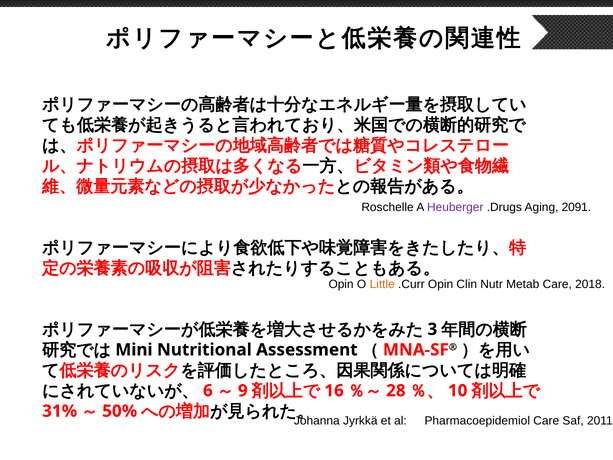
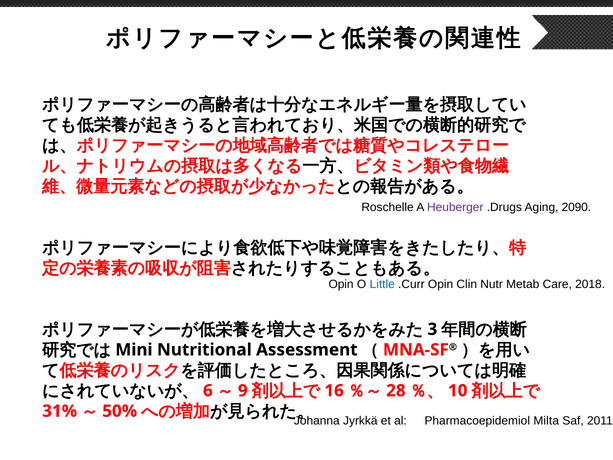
2091: 2091 -> 2090
Little colour: orange -> blue
Pharmacoepidemiol Care: Care -> Milta
